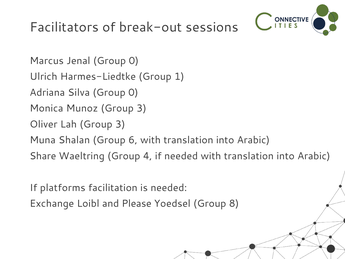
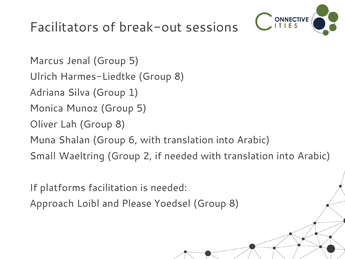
Jenal Group 0: 0 -> 5
Harmes-Liedtke Group 1: 1 -> 8
Silva Group 0: 0 -> 1
Munoz Group 3: 3 -> 5
Lah Group 3: 3 -> 8
Share: Share -> Small
4: 4 -> 2
Exchange: Exchange -> Approach
